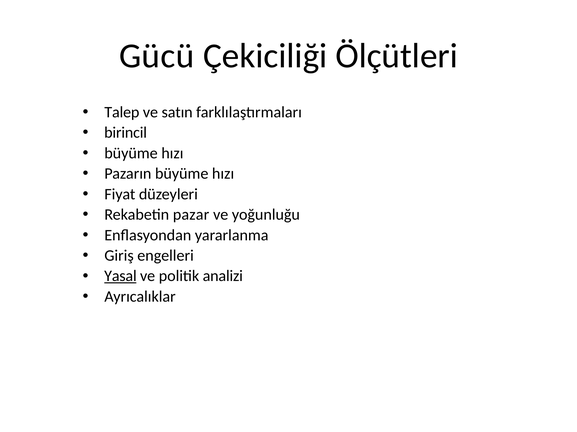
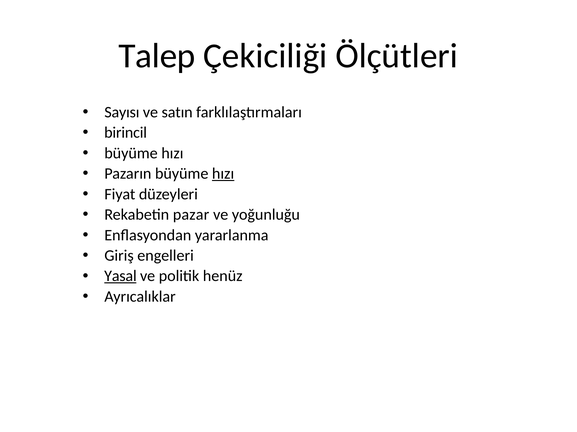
Gücü: Gücü -> Talep
Talep: Talep -> Sayısı
hızı at (223, 174) underline: none -> present
analizi: analizi -> henüz
